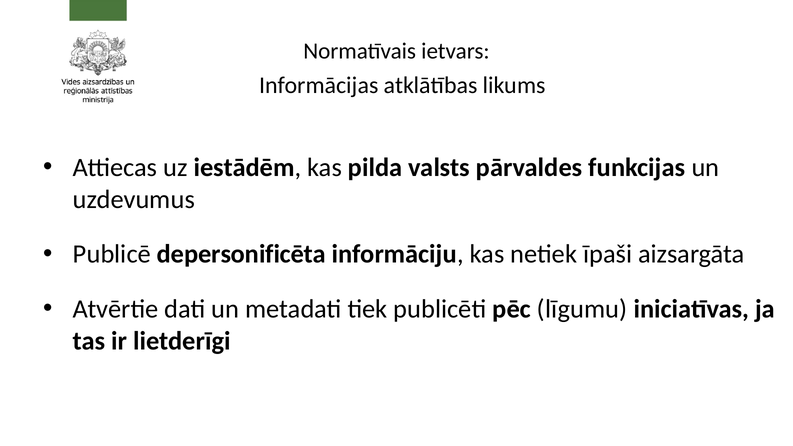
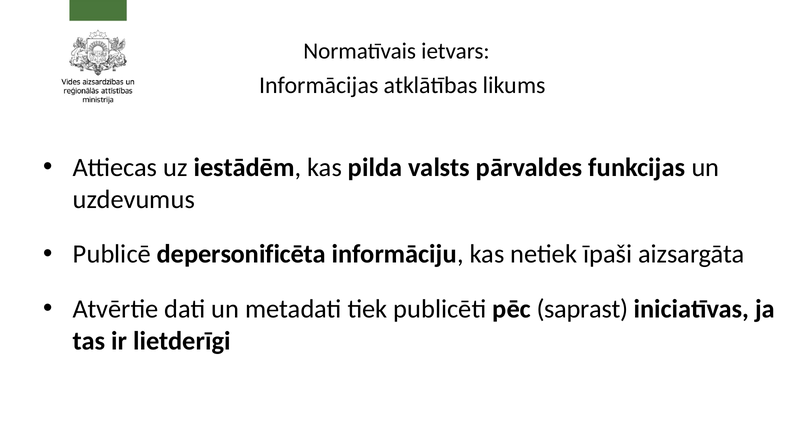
līgumu: līgumu -> saprast
